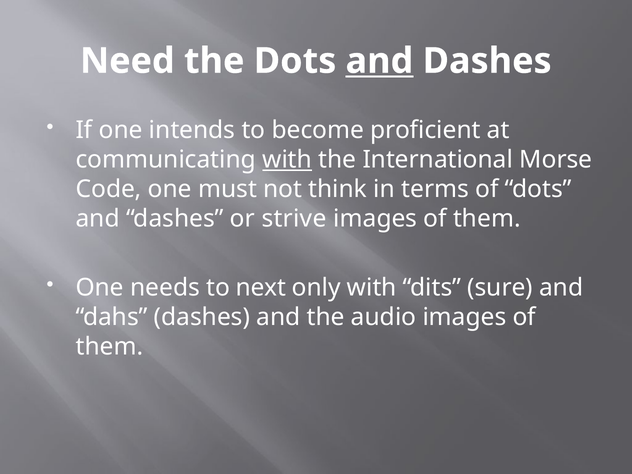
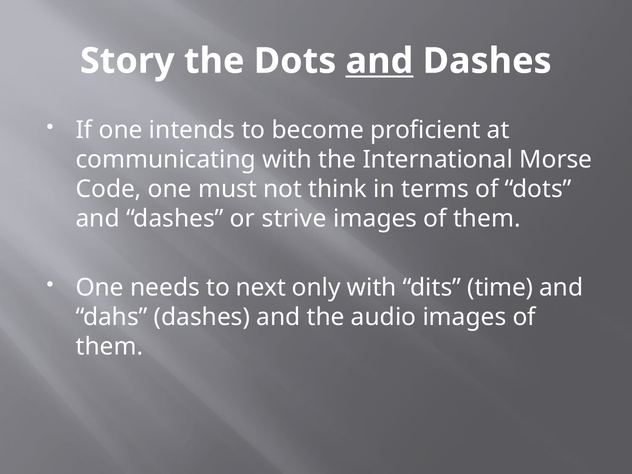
Need: Need -> Story
with at (287, 160) underline: present -> none
sure: sure -> time
